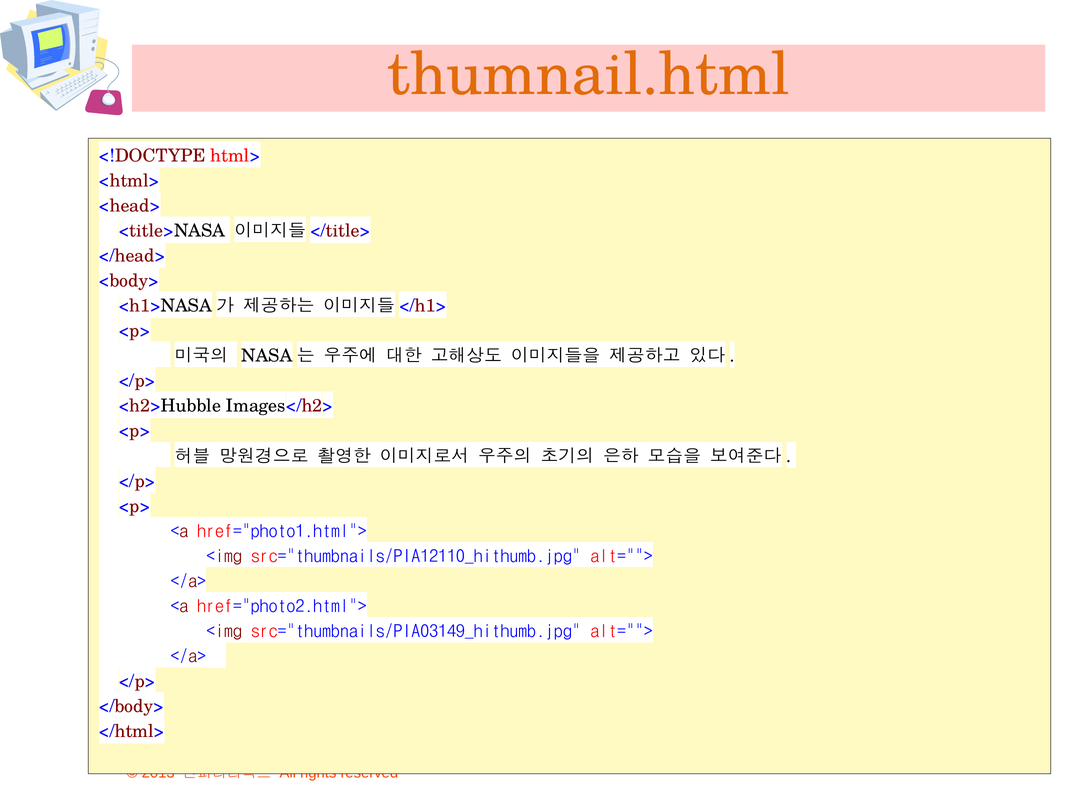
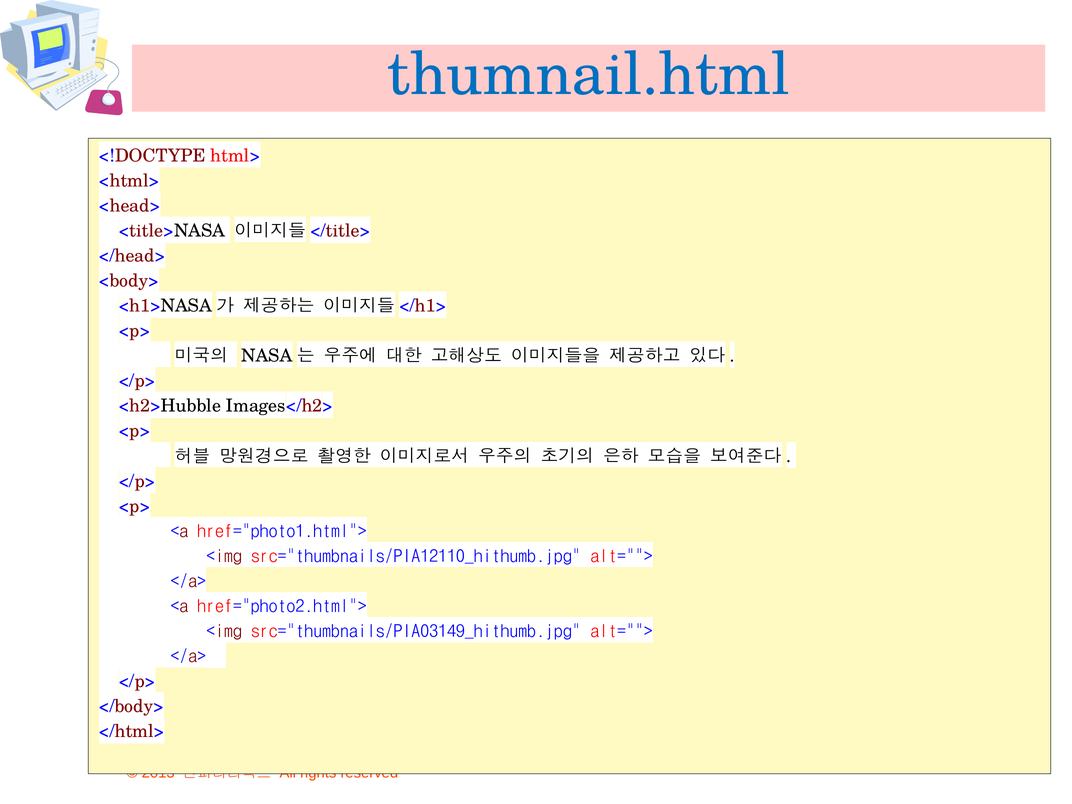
thumnail.html colour: orange -> blue
